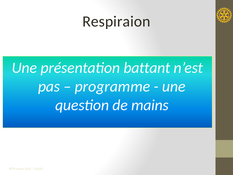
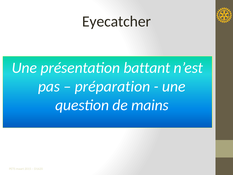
Respiraion: Respiraion -> Eyecatcher
programme: programme -> préparation
